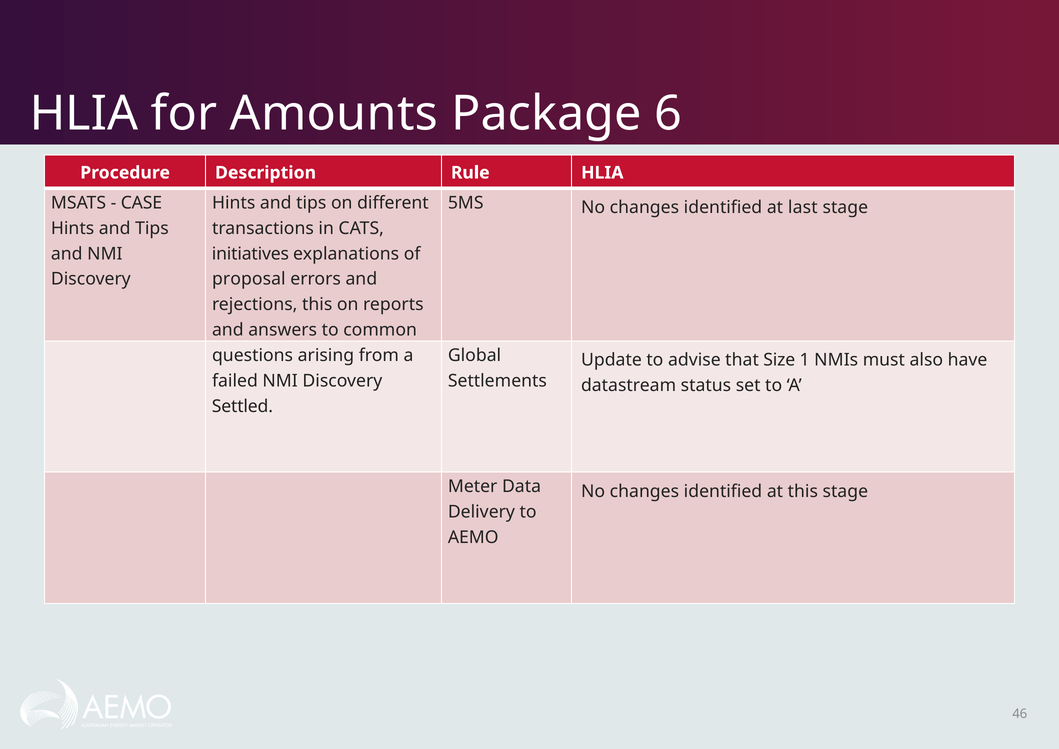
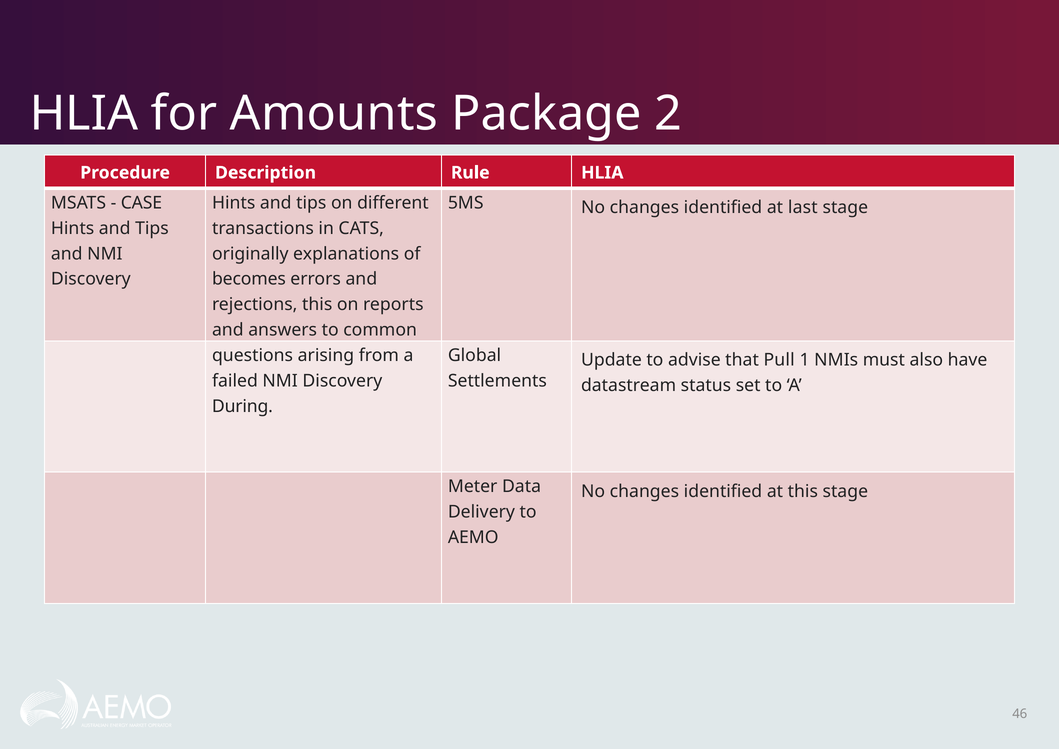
6: 6 -> 2
initiatives: initiatives -> originally
proposal: proposal -> becomes
Size: Size -> Pull
Settled: Settled -> During
